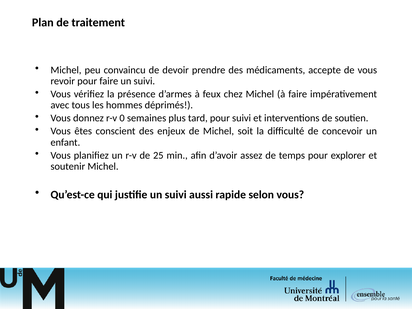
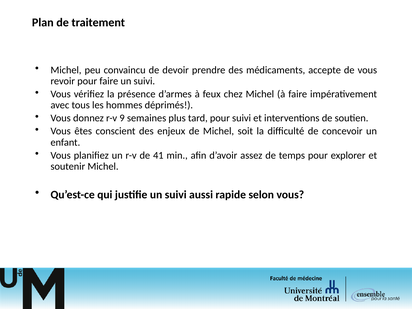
0: 0 -> 9
25: 25 -> 41
